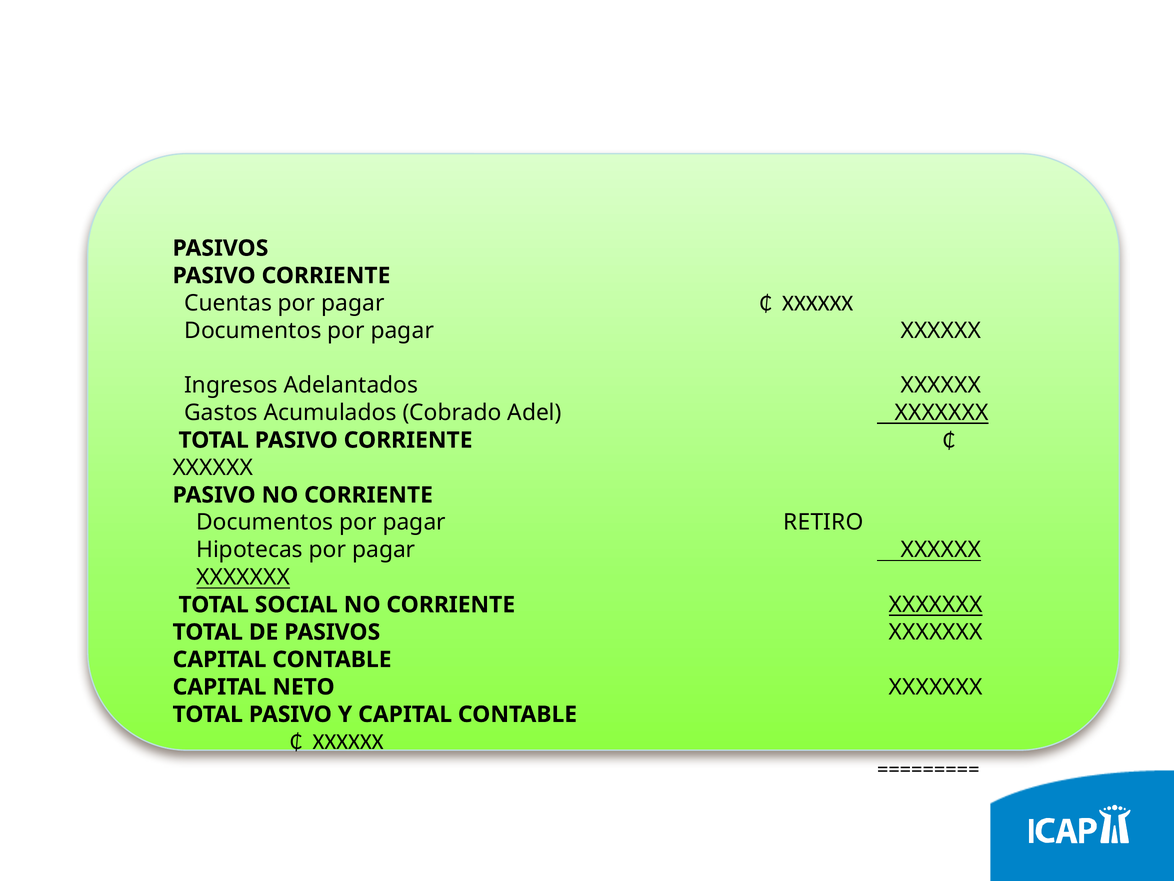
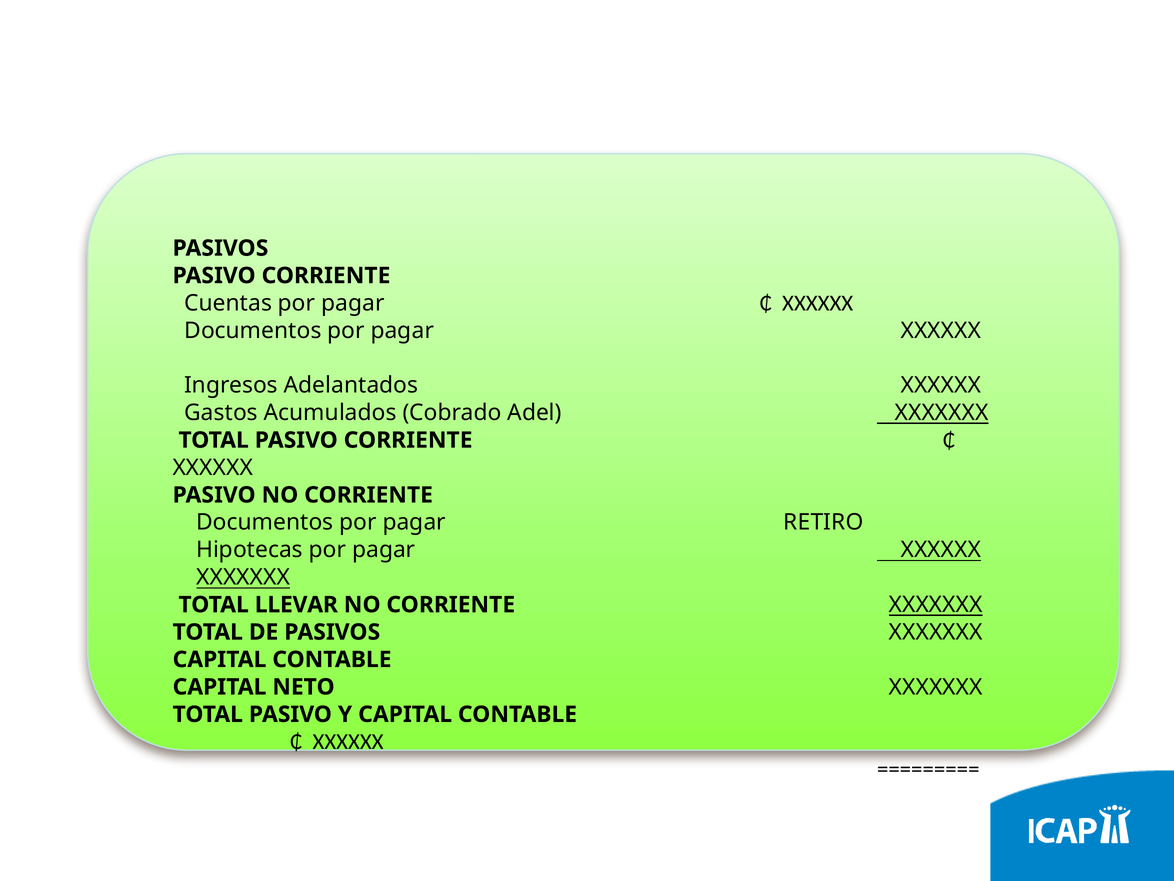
SOCIAL: SOCIAL -> LLEVAR
